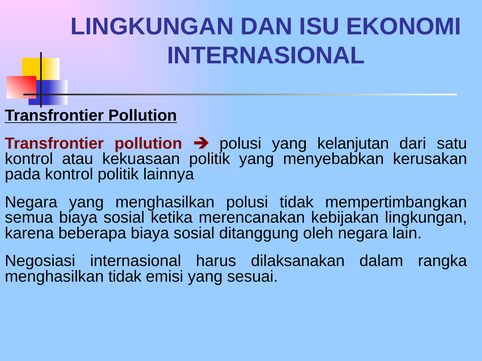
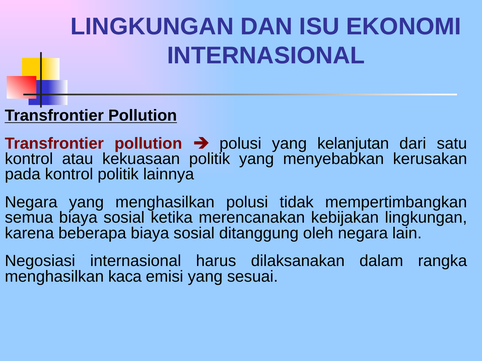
menghasilkan tidak: tidak -> kaca
